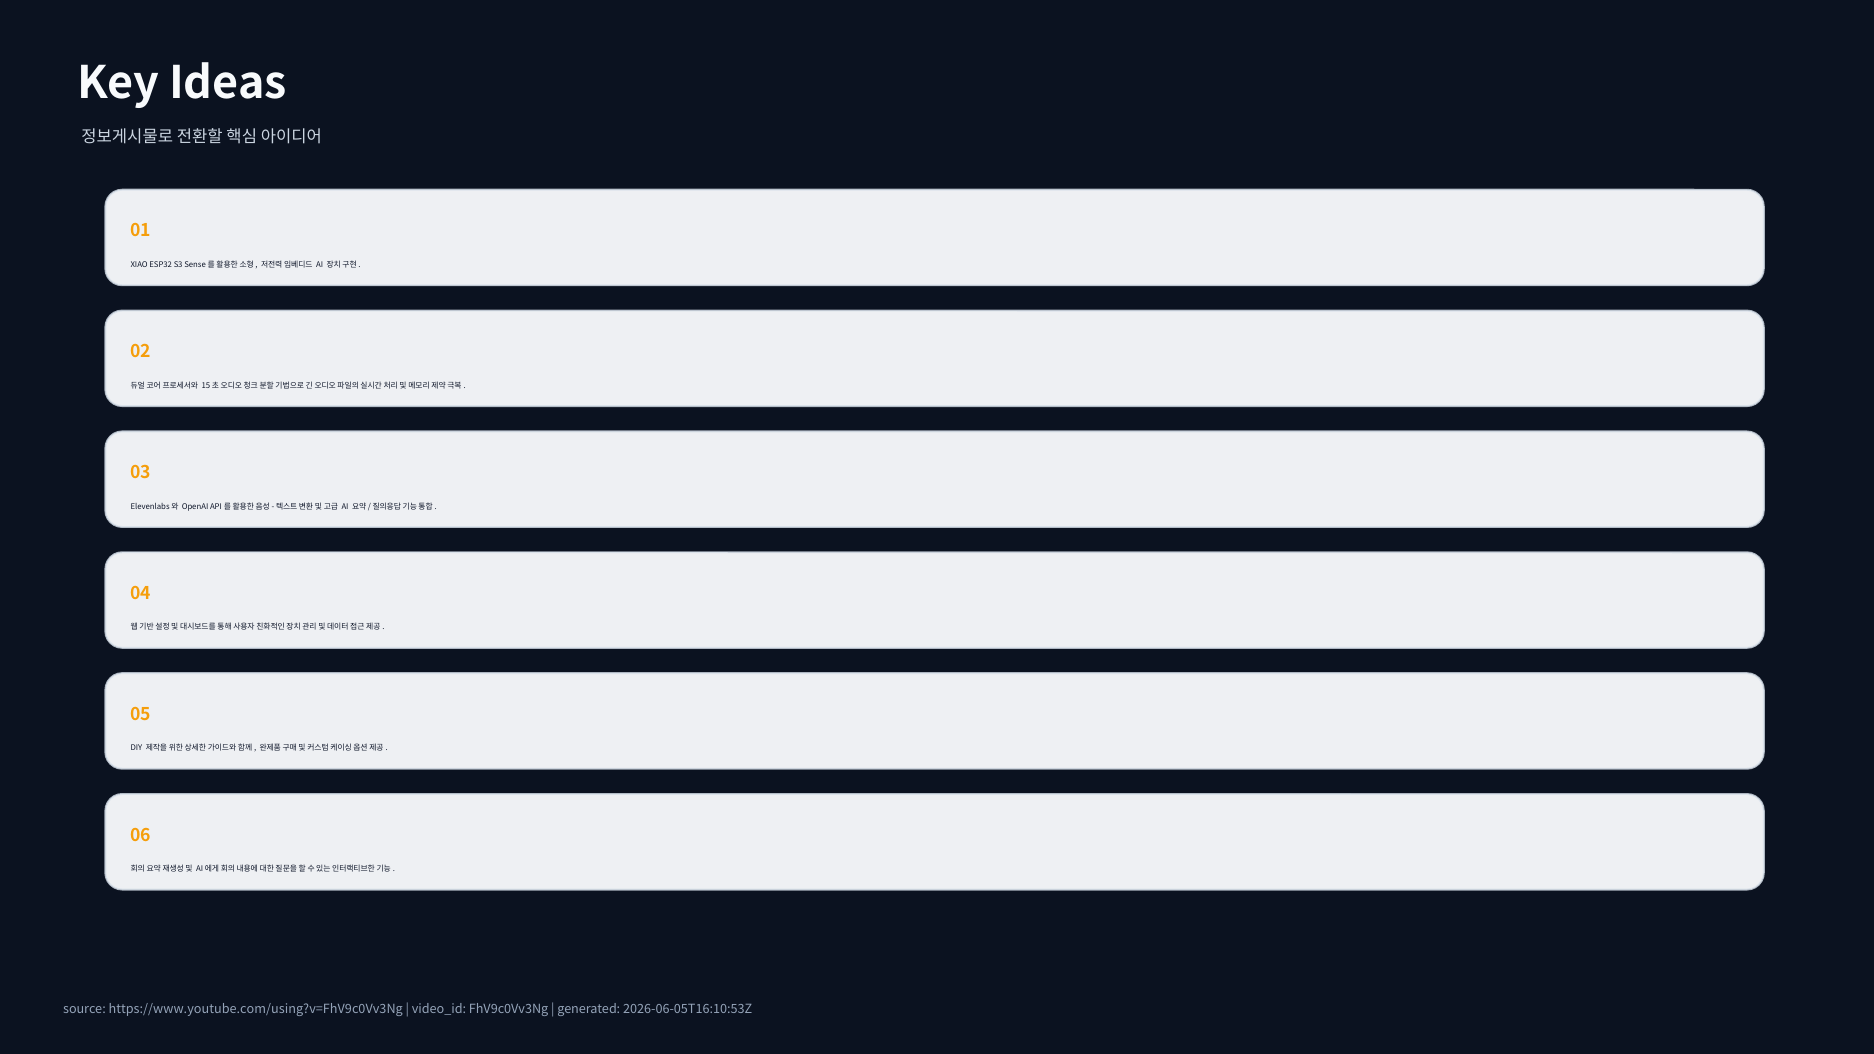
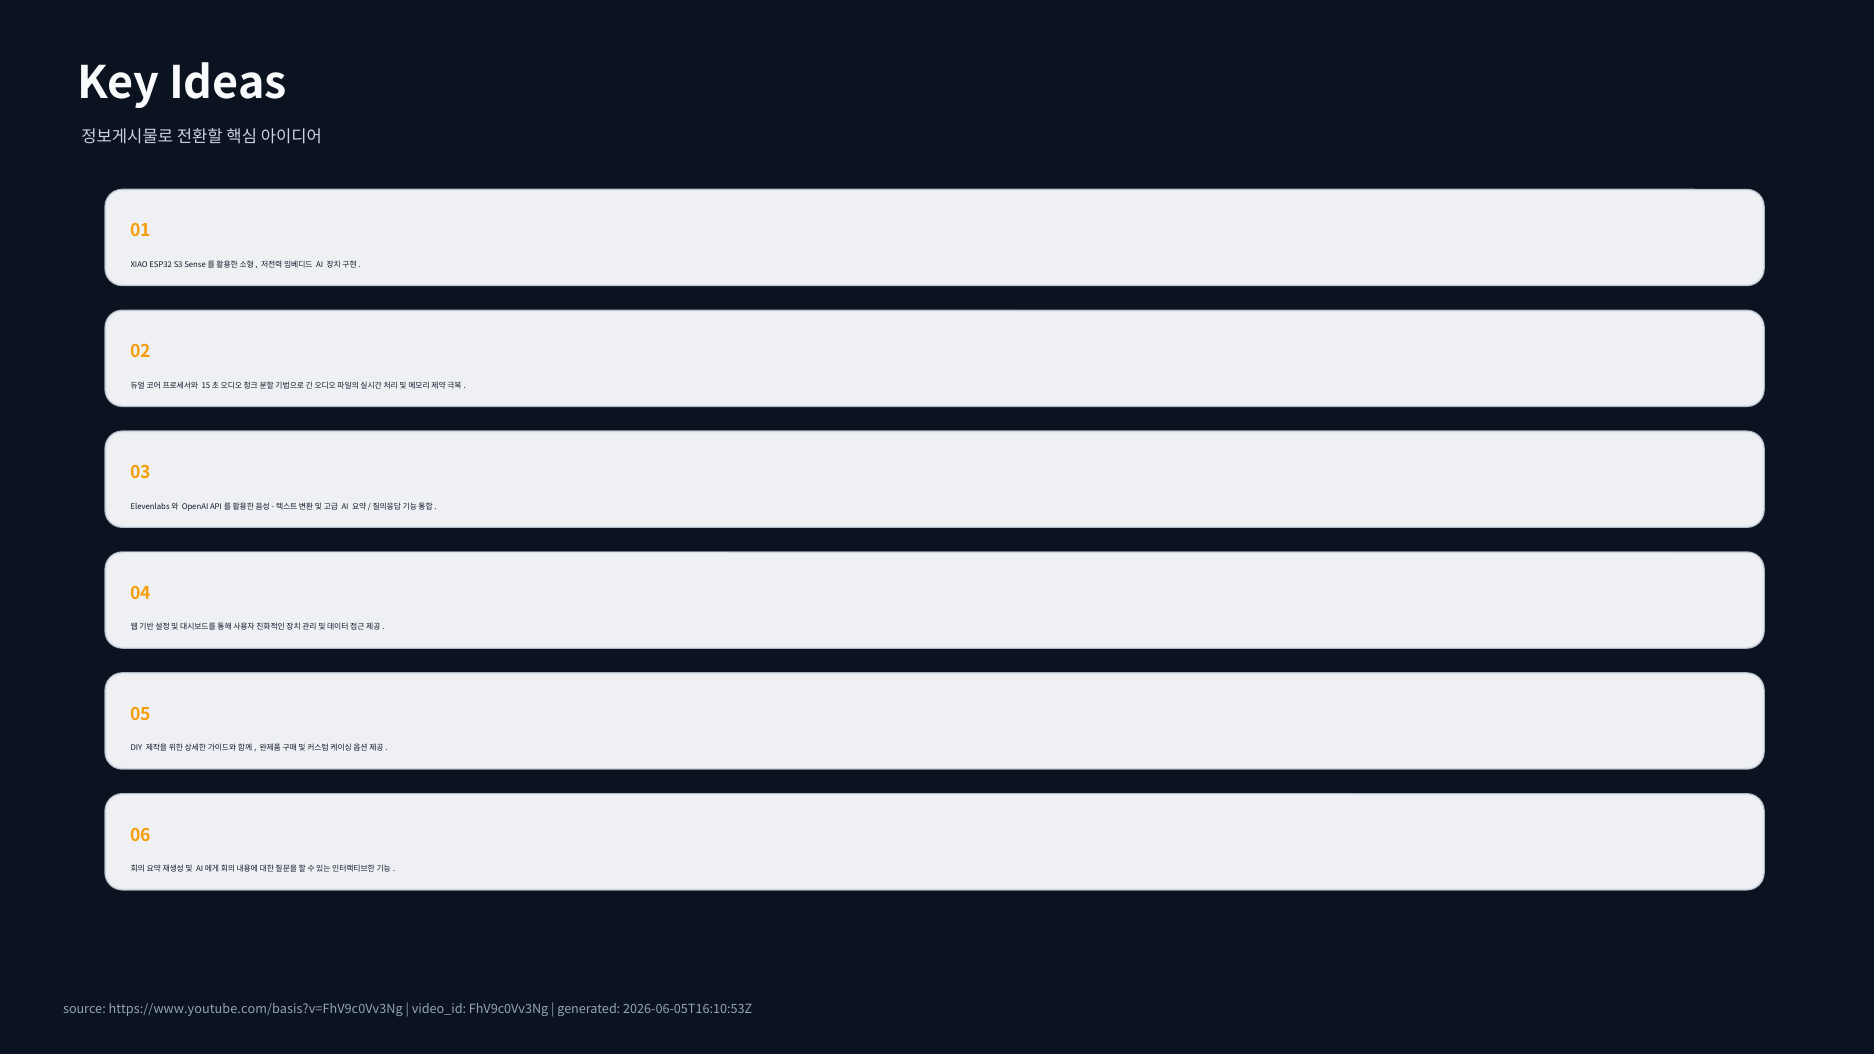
https://www.youtube.com/using?v=FhV9c0Vv3Ng: https://www.youtube.com/using?v=FhV9c0Vv3Ng -> https://www.youtube.com/basis?v=FhV9c0Vv3Ng
